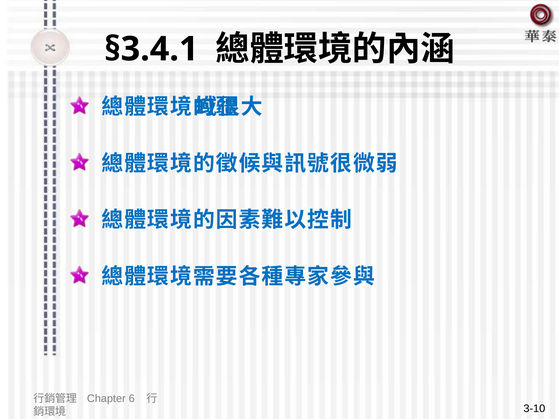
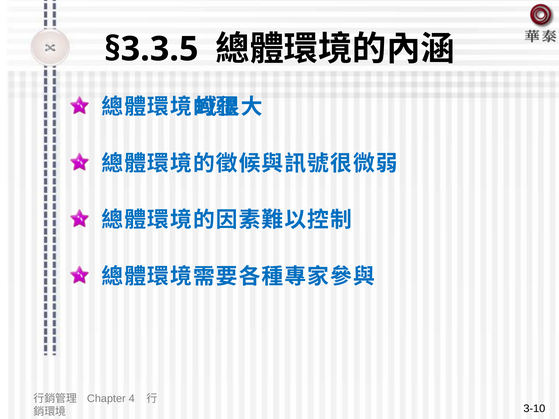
§3.4.1: §3.4.1 -> §3.3.5
6: 6 -> 4
